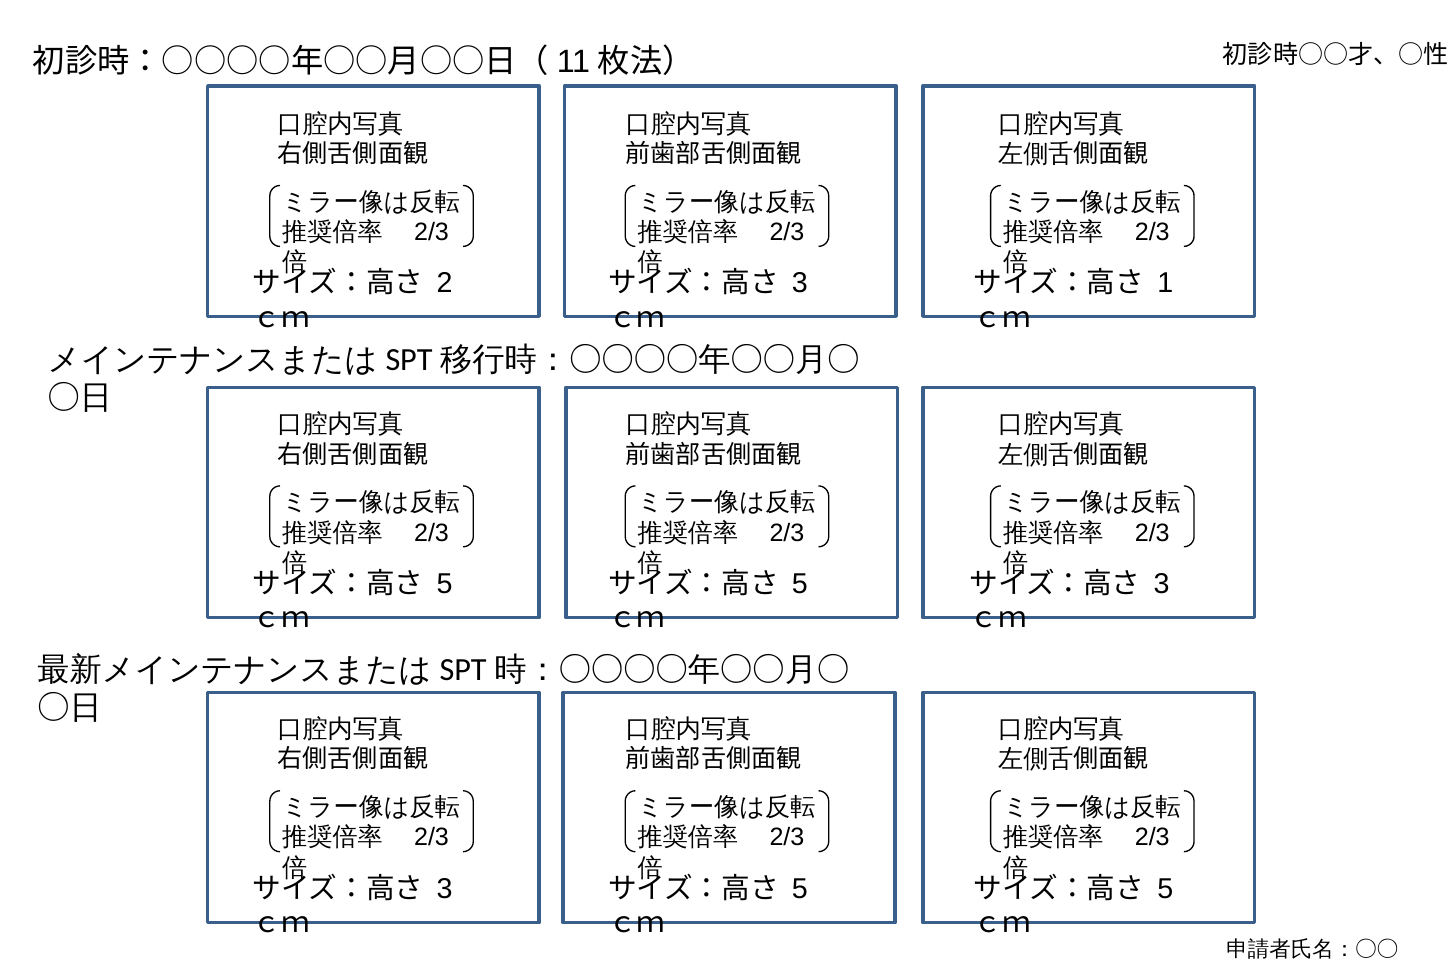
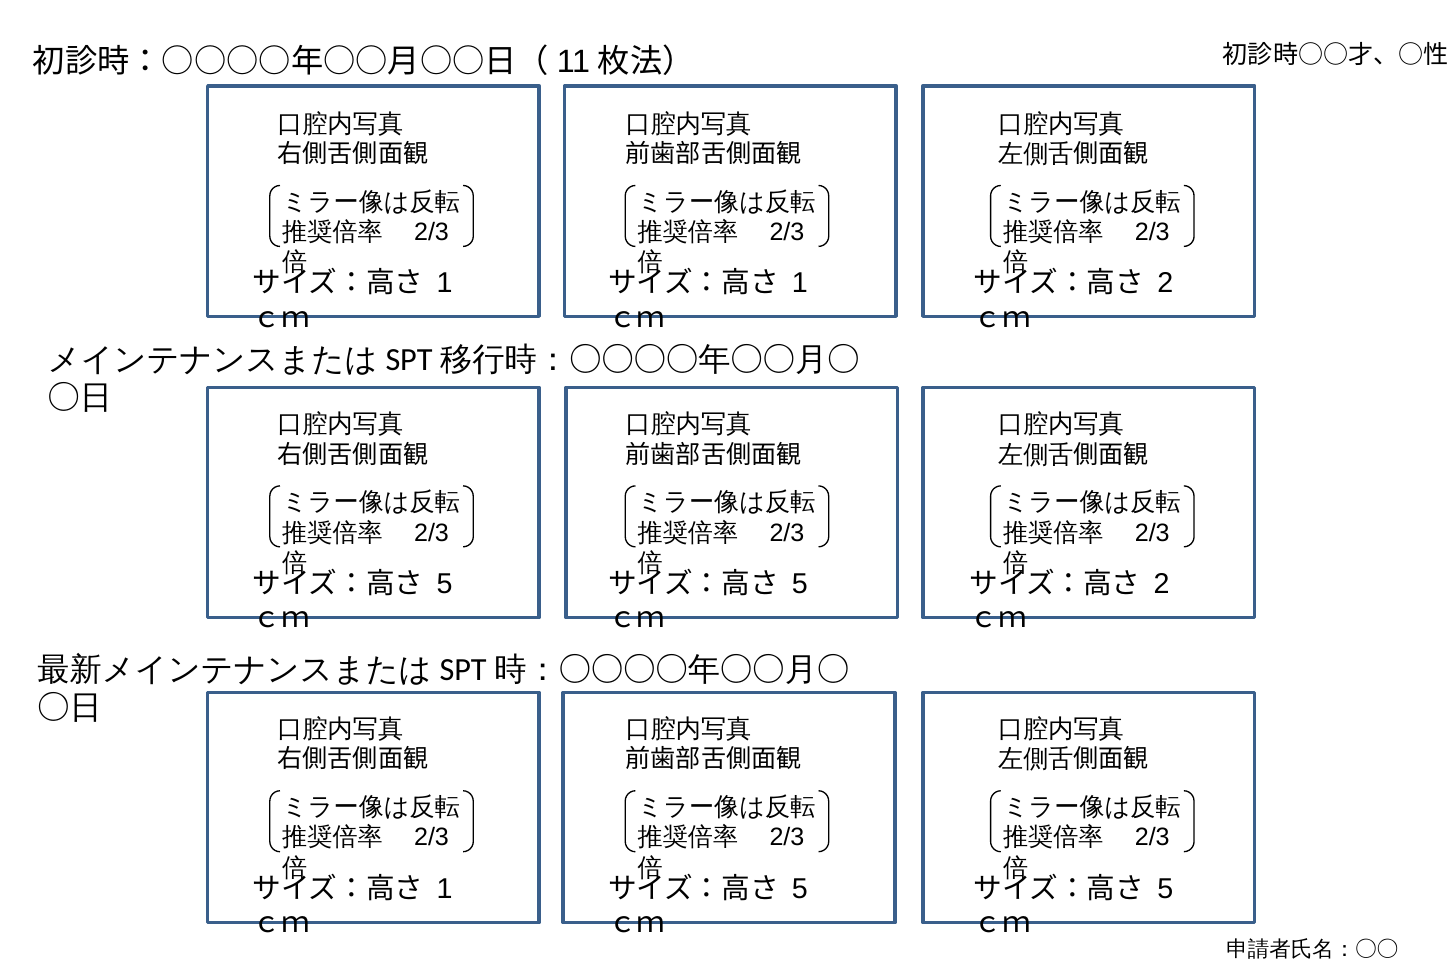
2 at (445, 283): 2 -> 1
3 at (800, 283): 3 -> 1
1 at (1165, 283): 1 -> 2
3 at (1162, 584): 3 -> 2
3 at (445, 889): 3 -> 1
